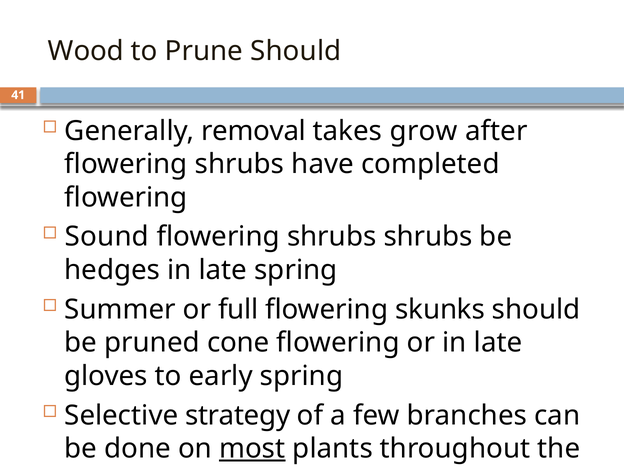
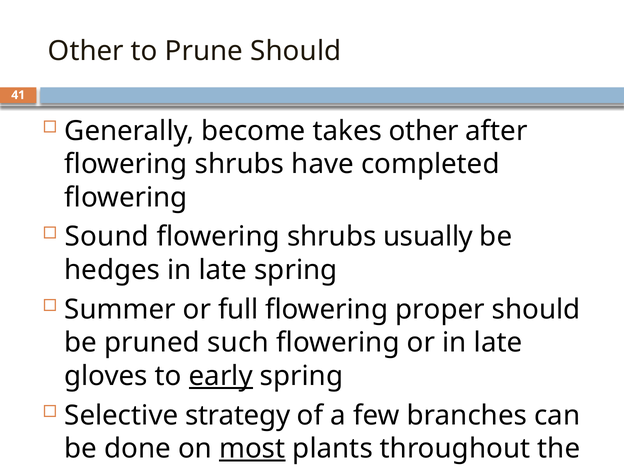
Wood at (86, 51): Wood -> Other
removal: removal -> become
takes grow: grow -> other
shrubs shrubs: shrubs -> usually
skunks: skunks -> proper
cone: cone -> such
early underline: none -> present
